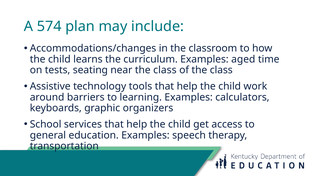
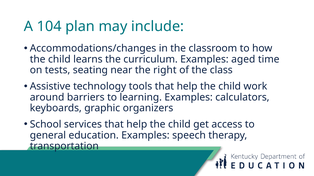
574: 574 -> 104
near the class: class -> right
